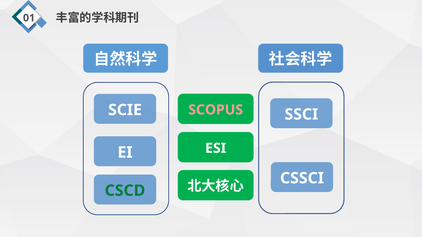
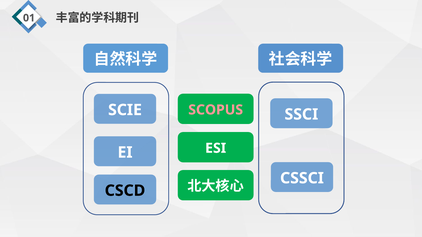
CSCD colour: green -> black
